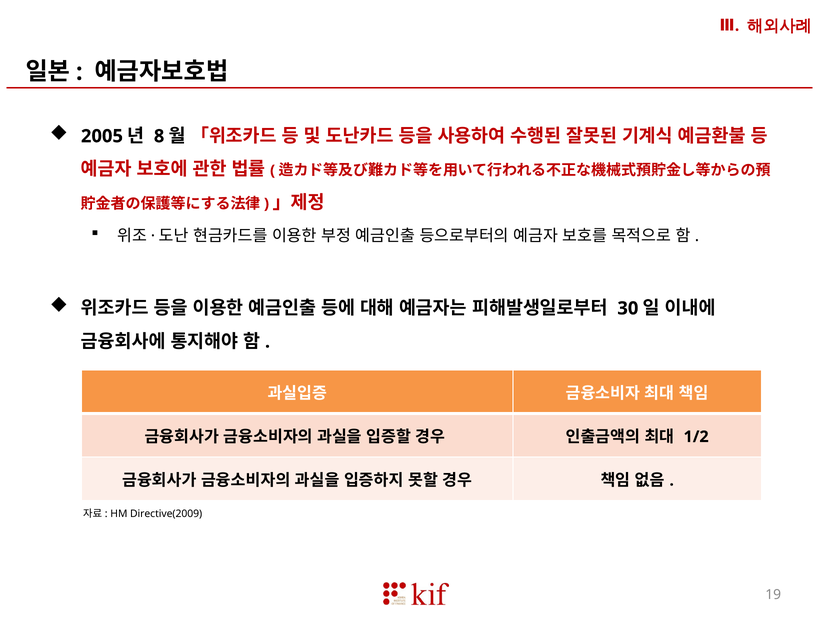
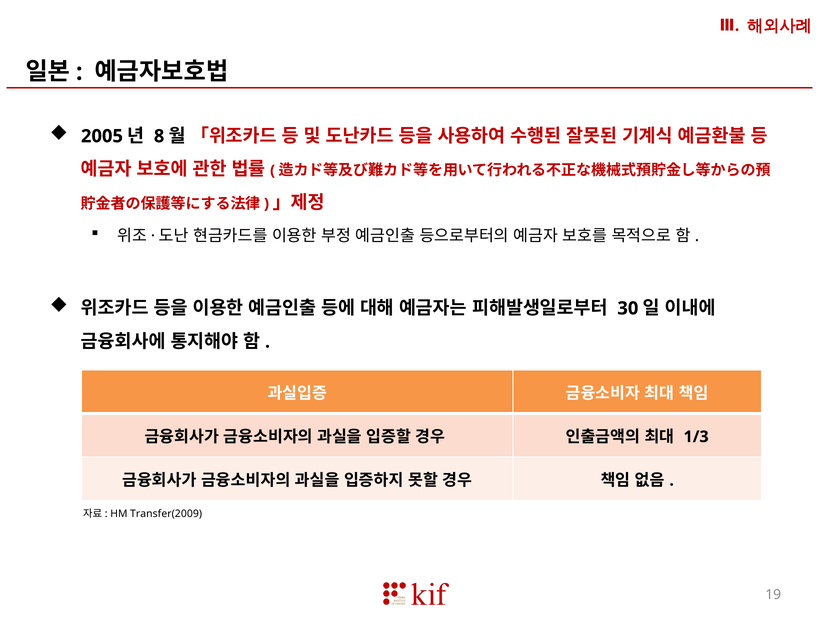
1/2: 1/2 -> 1/3
Directive(2009: Directive(2009 -> Transfer(2009
